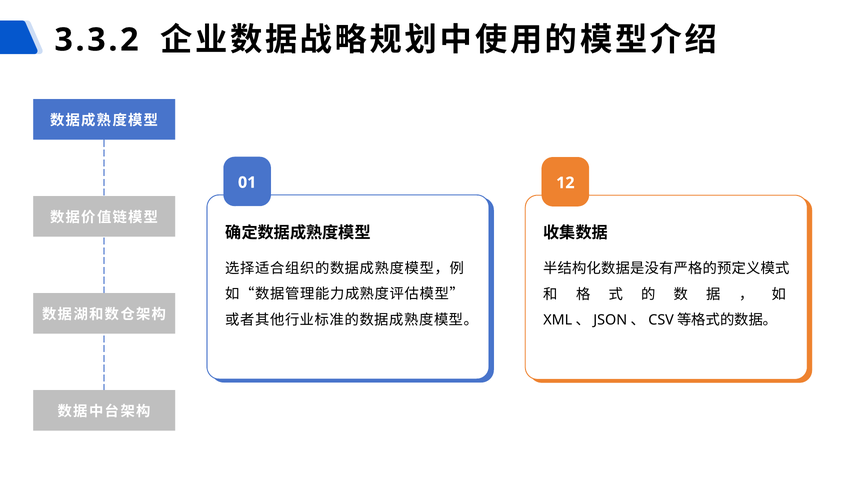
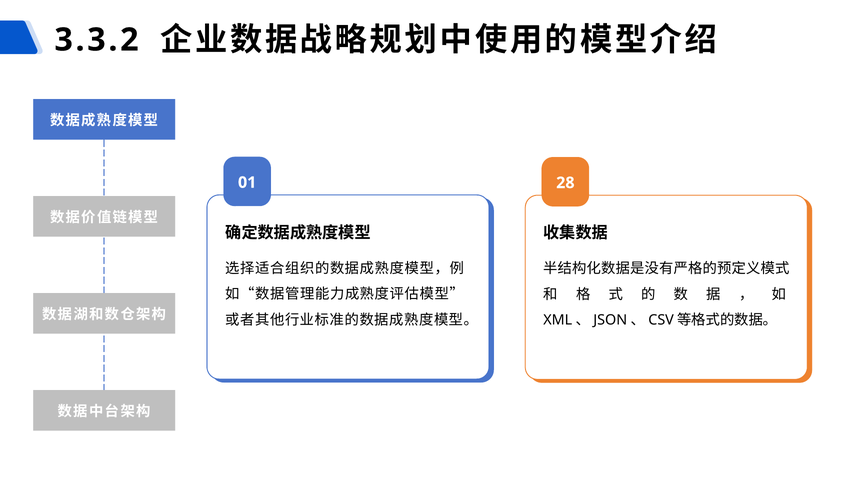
12: 12 -> 28
